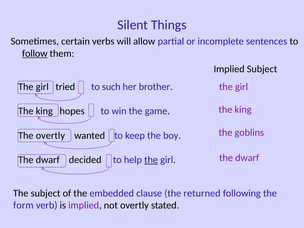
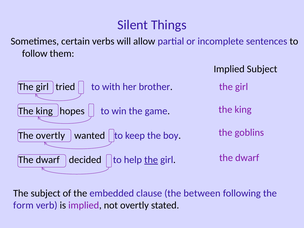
follow underline: present -> none
such: such -> with
returned: returned -> between
